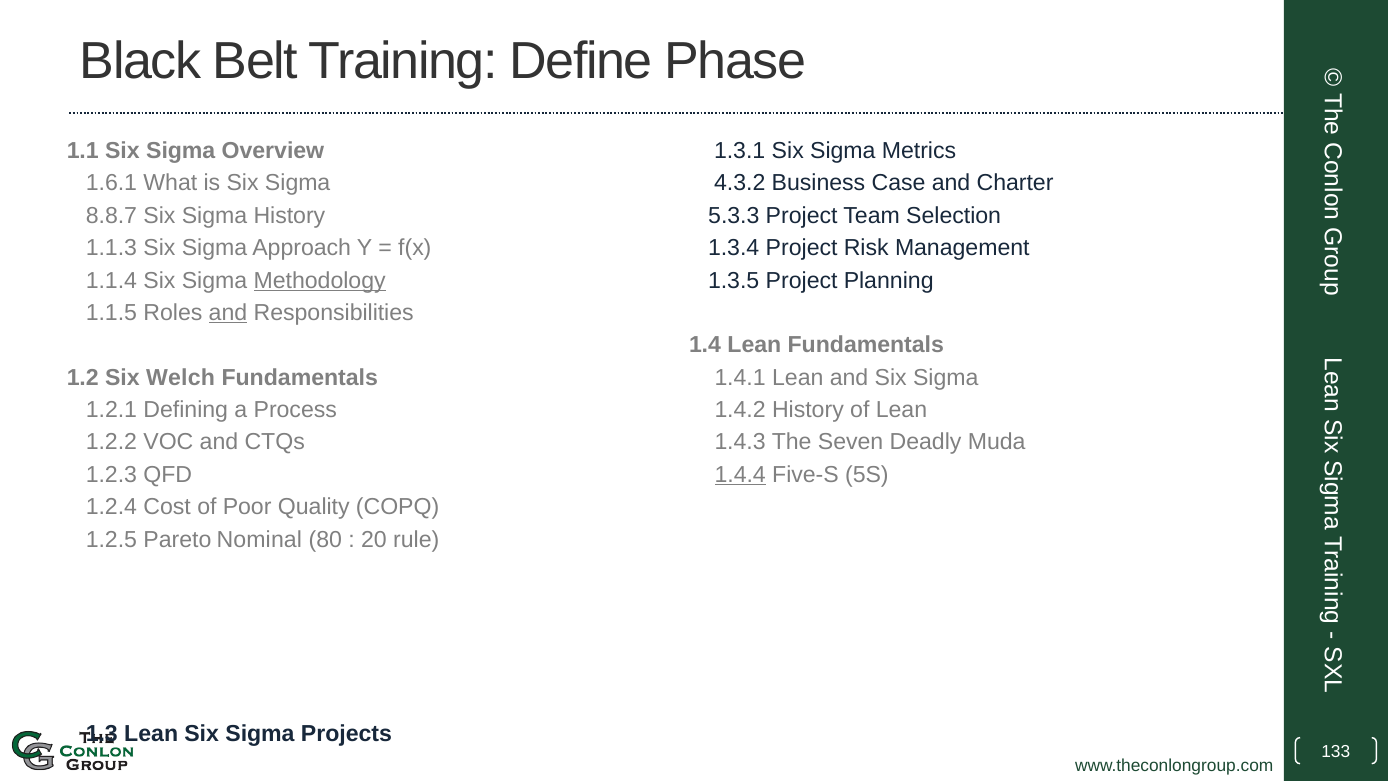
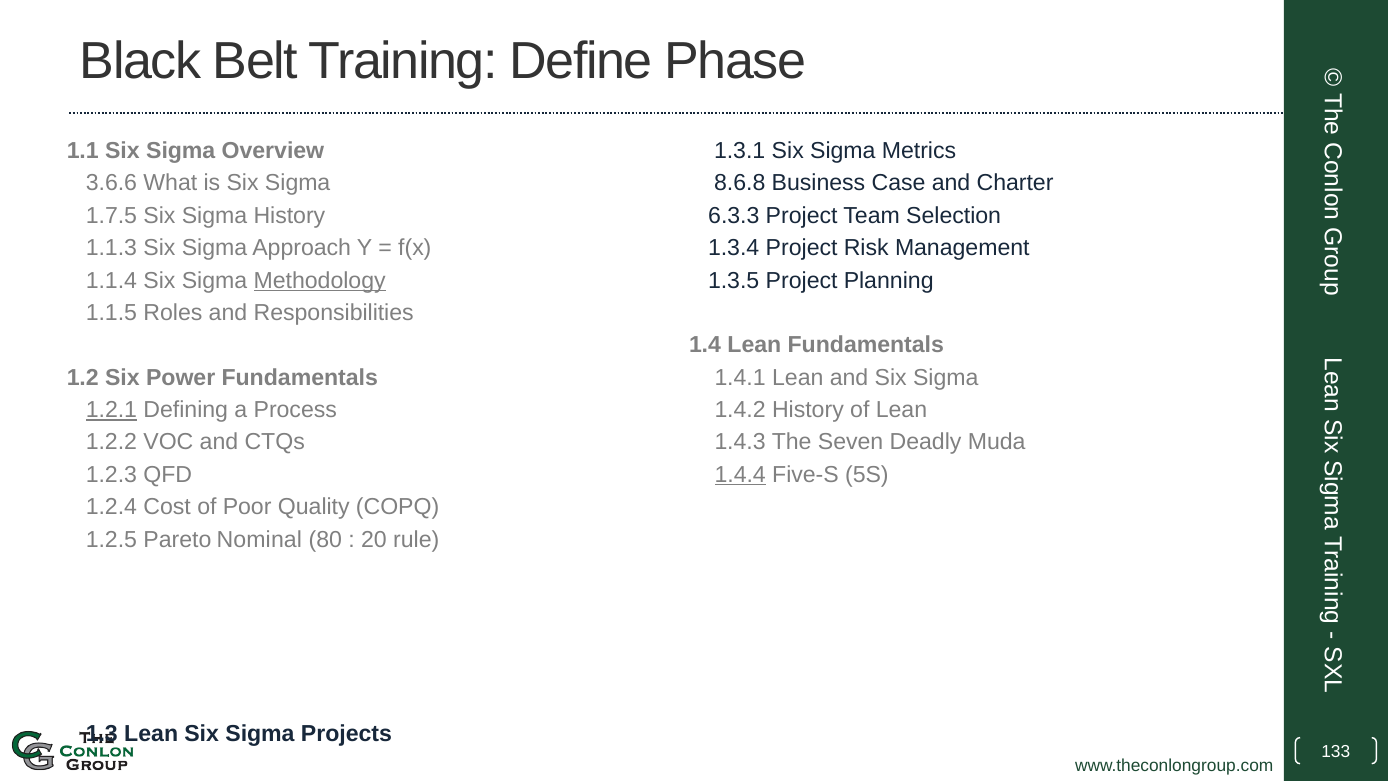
1.6.1: 1.6.1 -> 3.6.6
4.3.2: 4.3.2 -> 8.6.8
8.8.7: 8.8.7 -> 1.7.5
5.3.3: 5.3.3 -> 6.3.3
and at (228, 313) underline: present -> none
Welch: Welch -> Power
1.2.1 underline: none -> present
